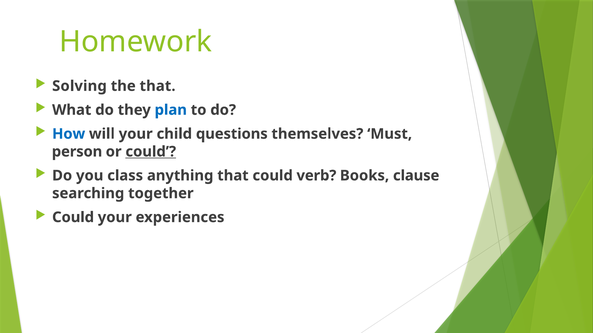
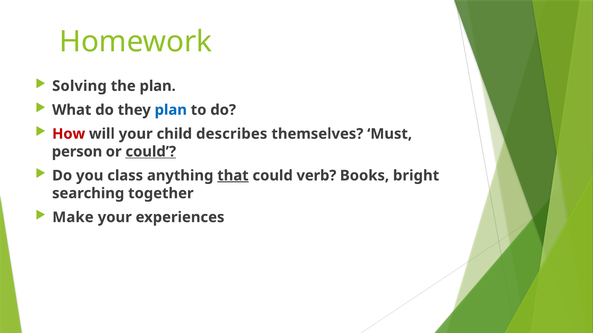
the that: that -> plan
How colour: blue -> red
questions: questions -> describes
that at (233, 176) underline: none -> present
clause: clause -> bright
Could at (73, 218): Could -> Make
